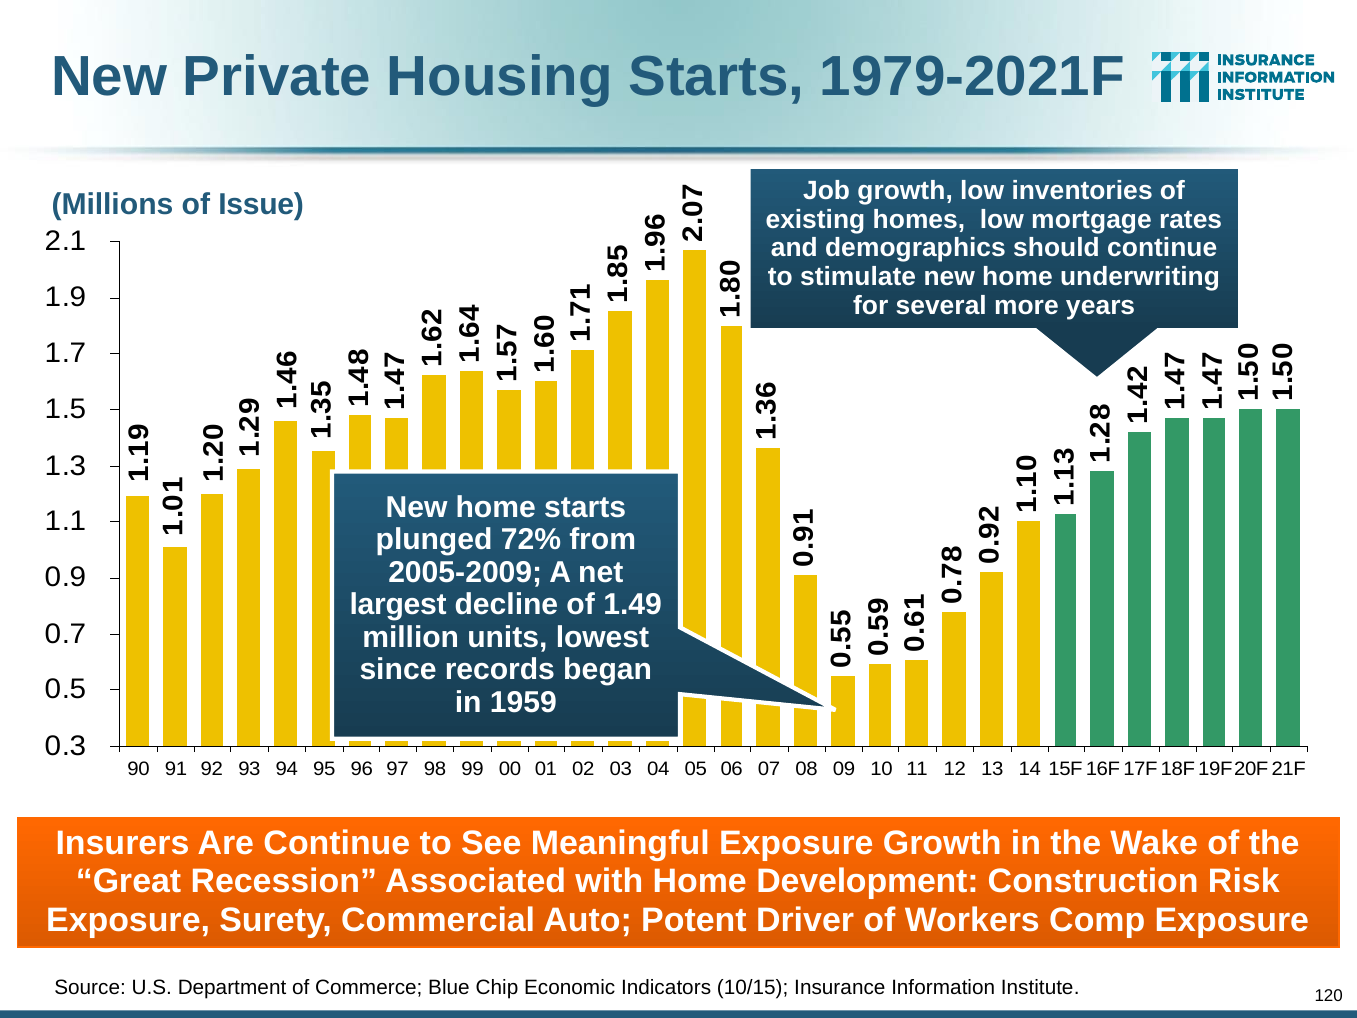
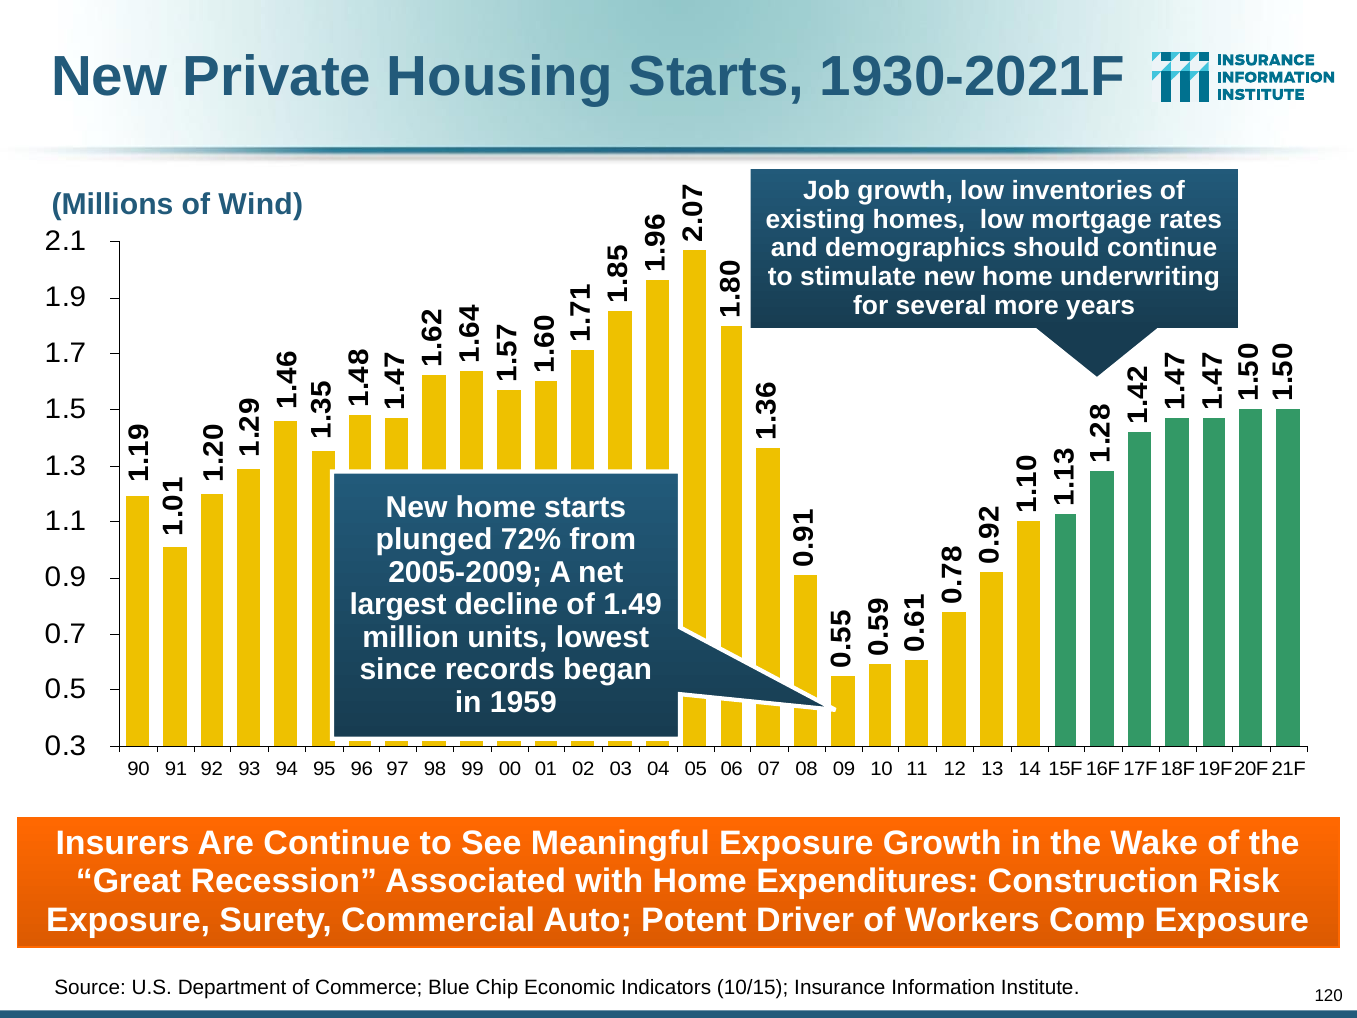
1979-2021F: 1979-2021F -> 1930-2021F
Issue: Issue -> Wind
Development: Development -> Expenditures
